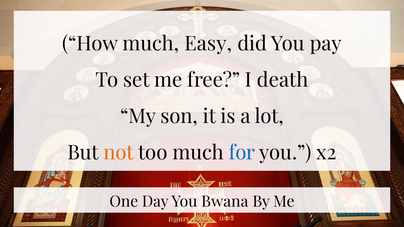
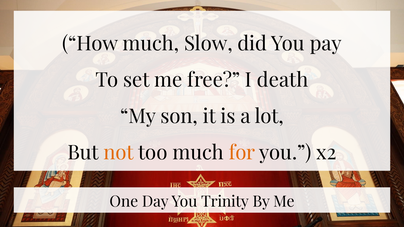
Easy: Easy -> Slow
for colour: blue -> orange
Bwana: Bwana -> Trinity
